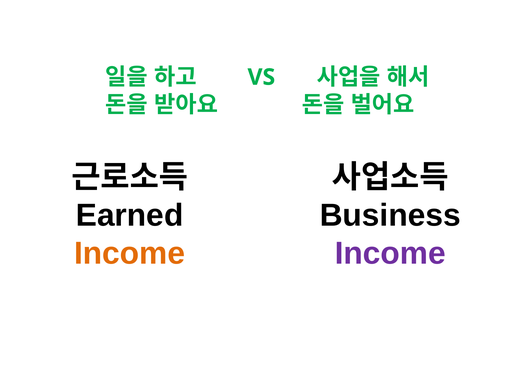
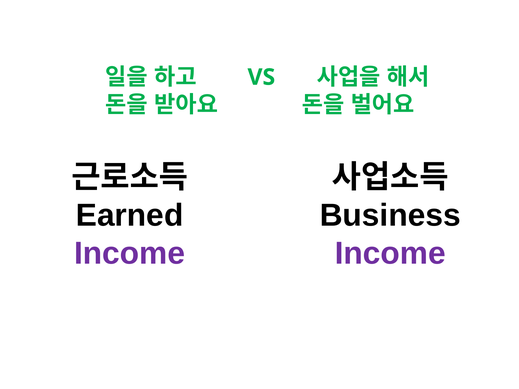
Income at (130, 254) colour: orange -> purple
